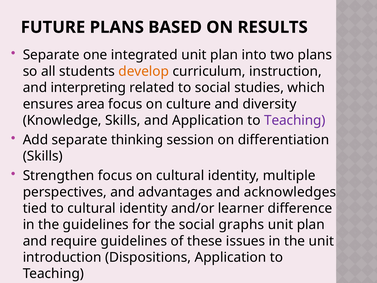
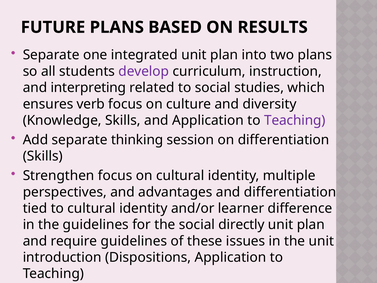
develop colour: orange -> purple
area: area -> verb
and acknowledges: acknowledges -> differentiation
graphs: graphs -> directly
